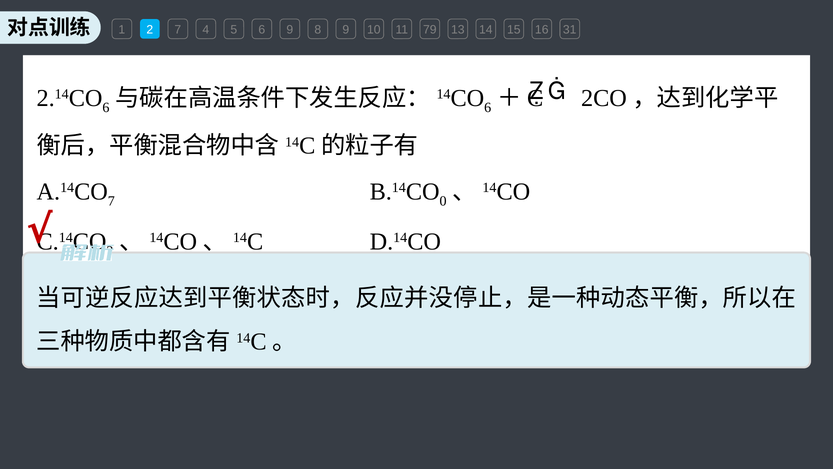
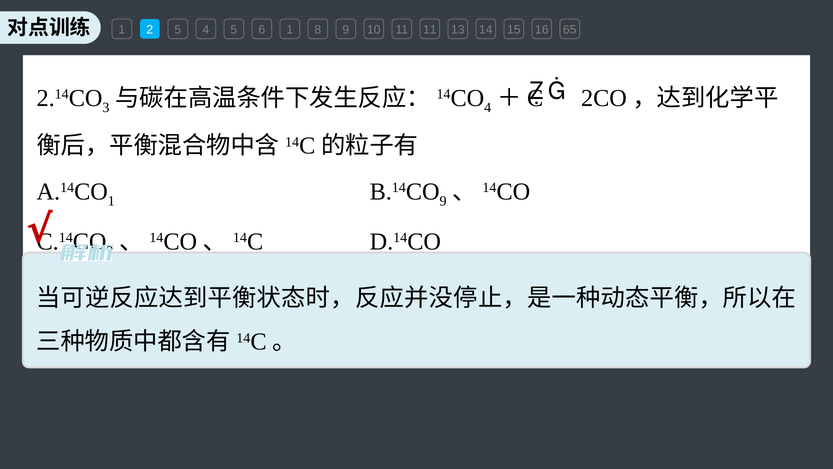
2 7: 7 -> 5
6 9: 9 -> 1
11 79: 79 -> 11
31: 31 -> 65
6 at (106, 108): 6 -> 3
6 at (488, 108): 6 -> 4
7 at (111, 201): 7 -> 1
0 at (443, 201): 0 -> 9
